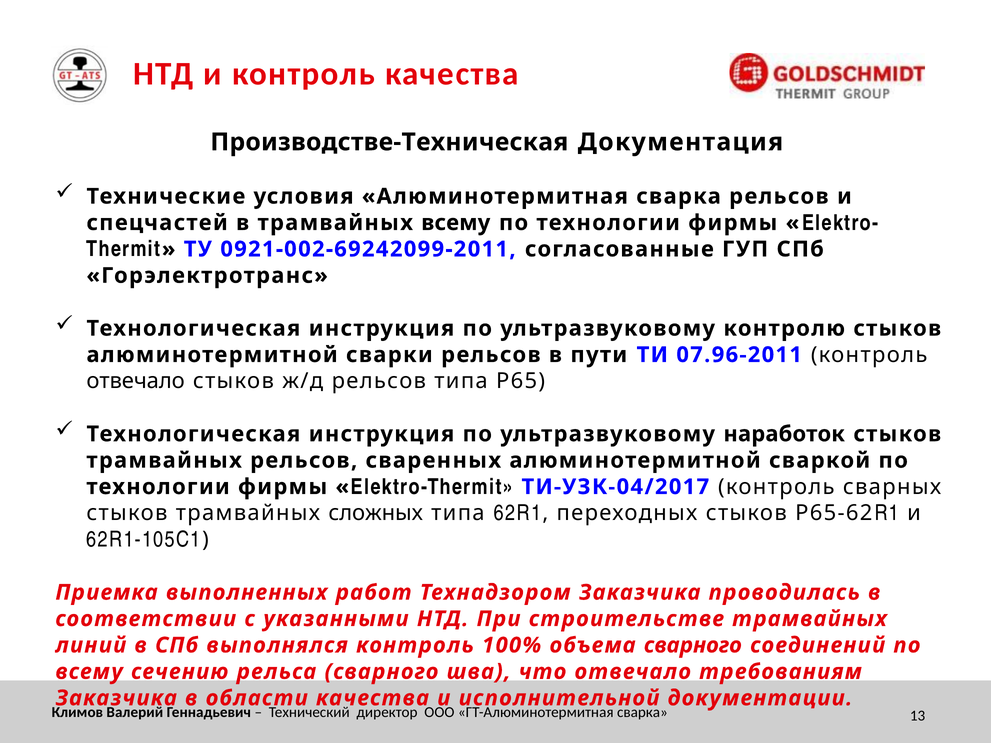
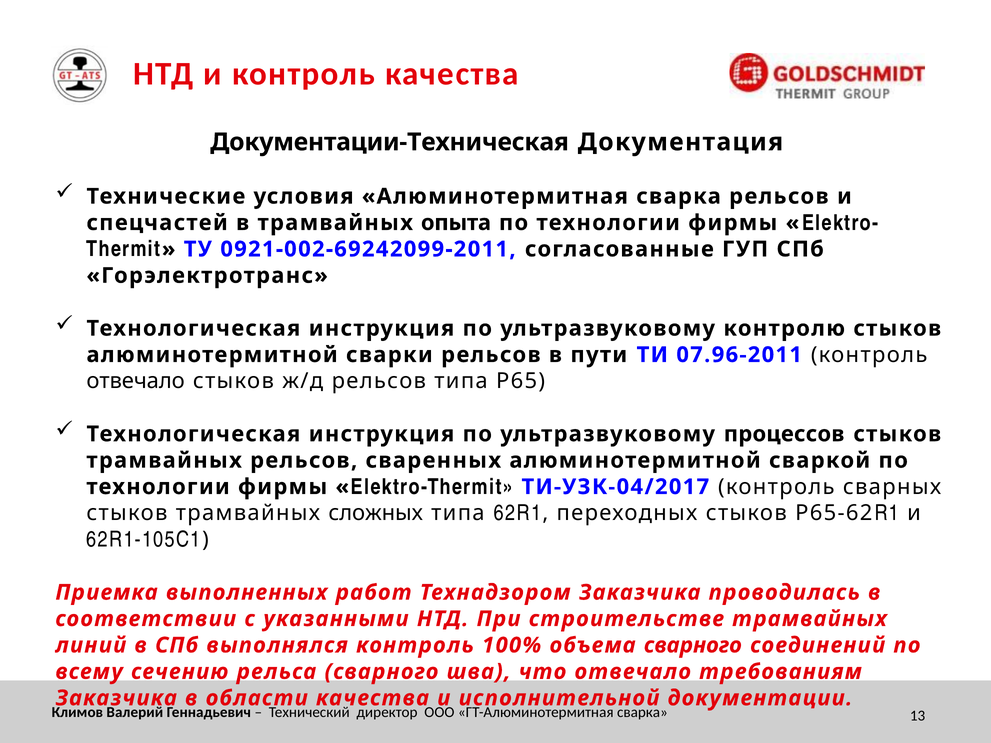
Производстве-Техническая: Производстве-Техническая -> Документации-Техническая
трамвайных всему: всему -> опыта
наработок: наработок -> процессов
